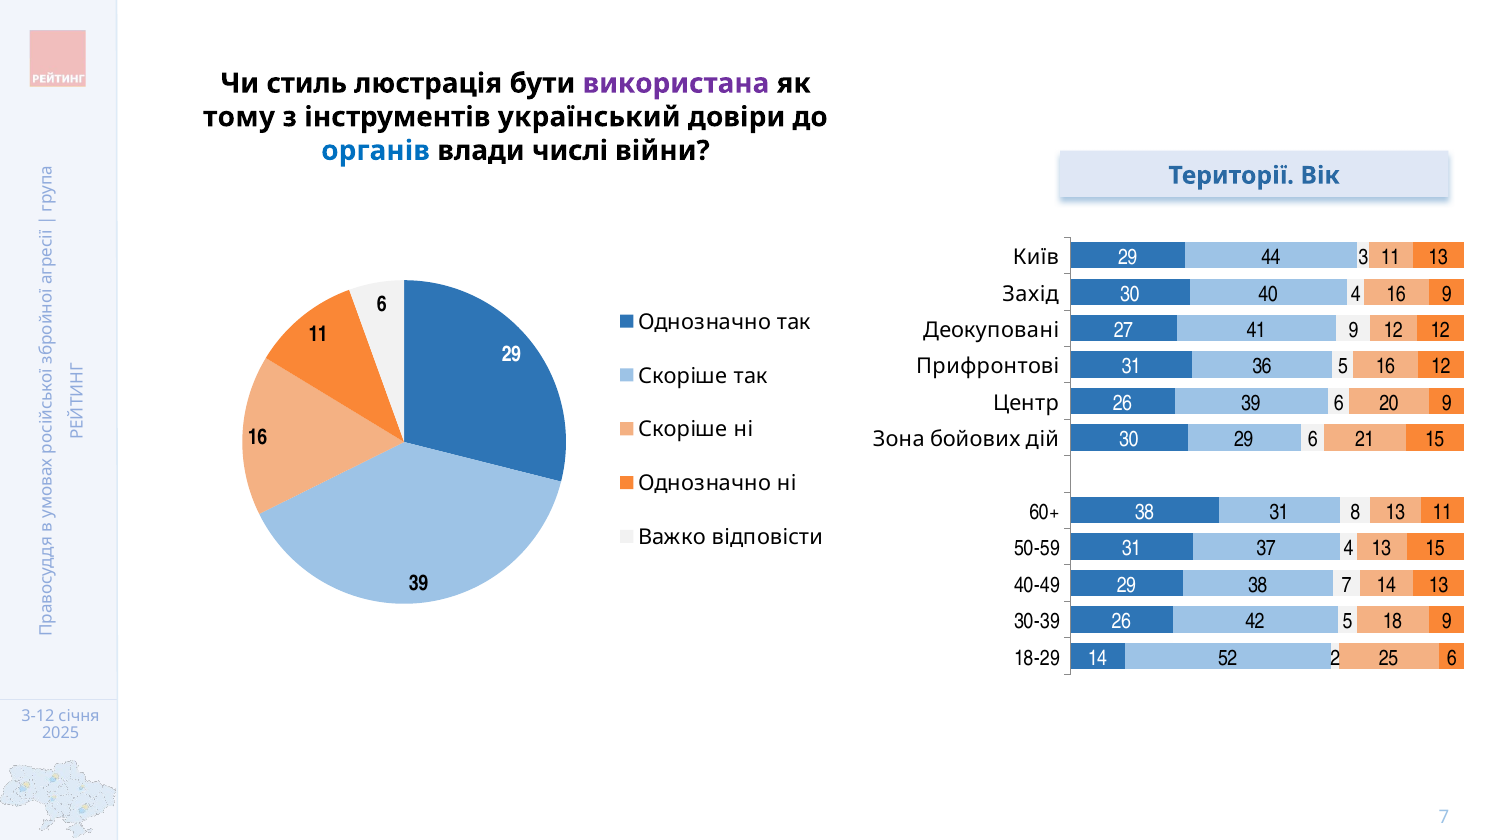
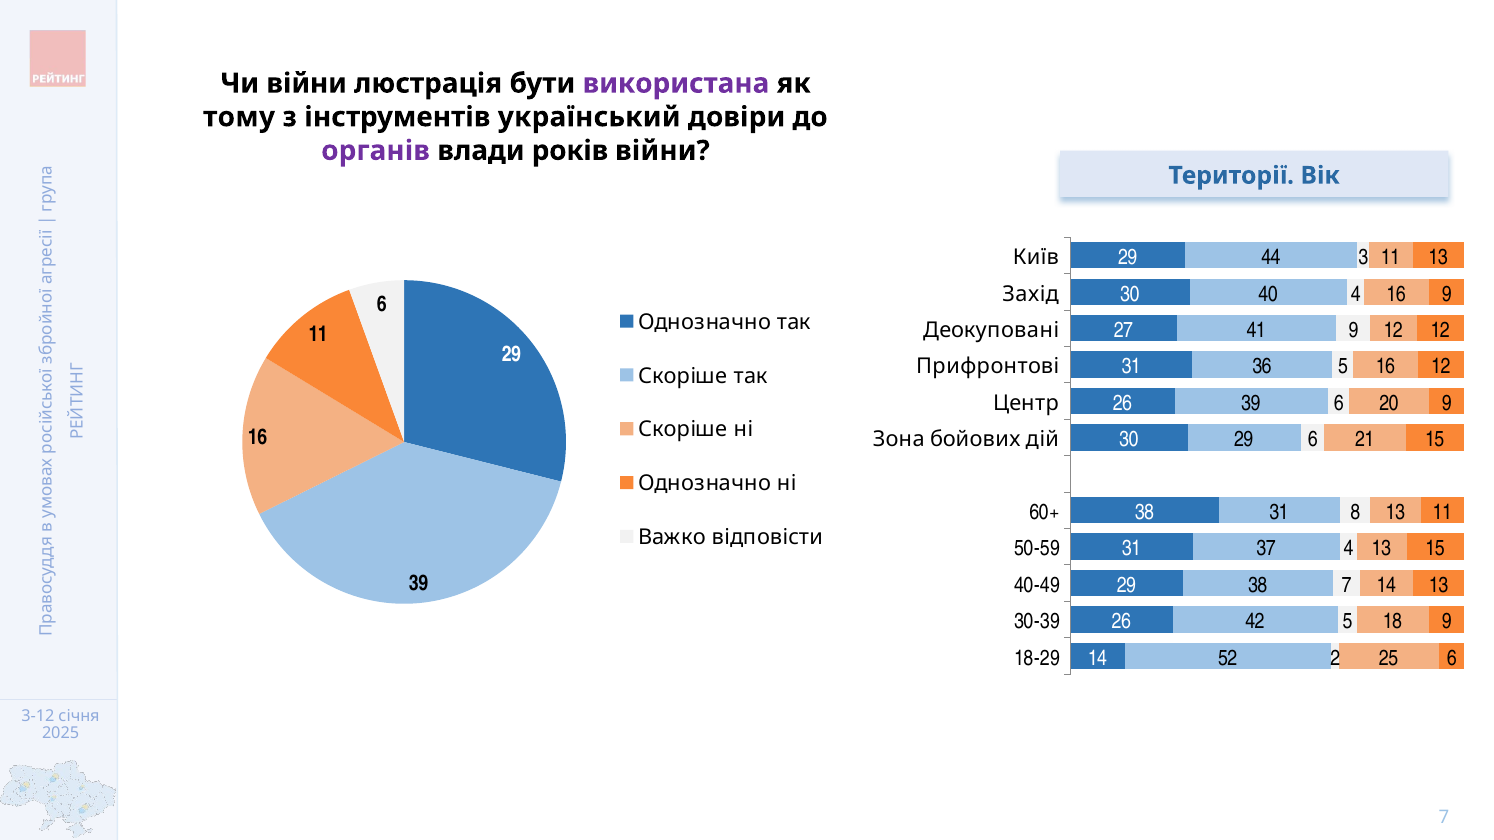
Чи стиль: стиль -> війни
органів colour: blue -> purple
числі: числі -> років
